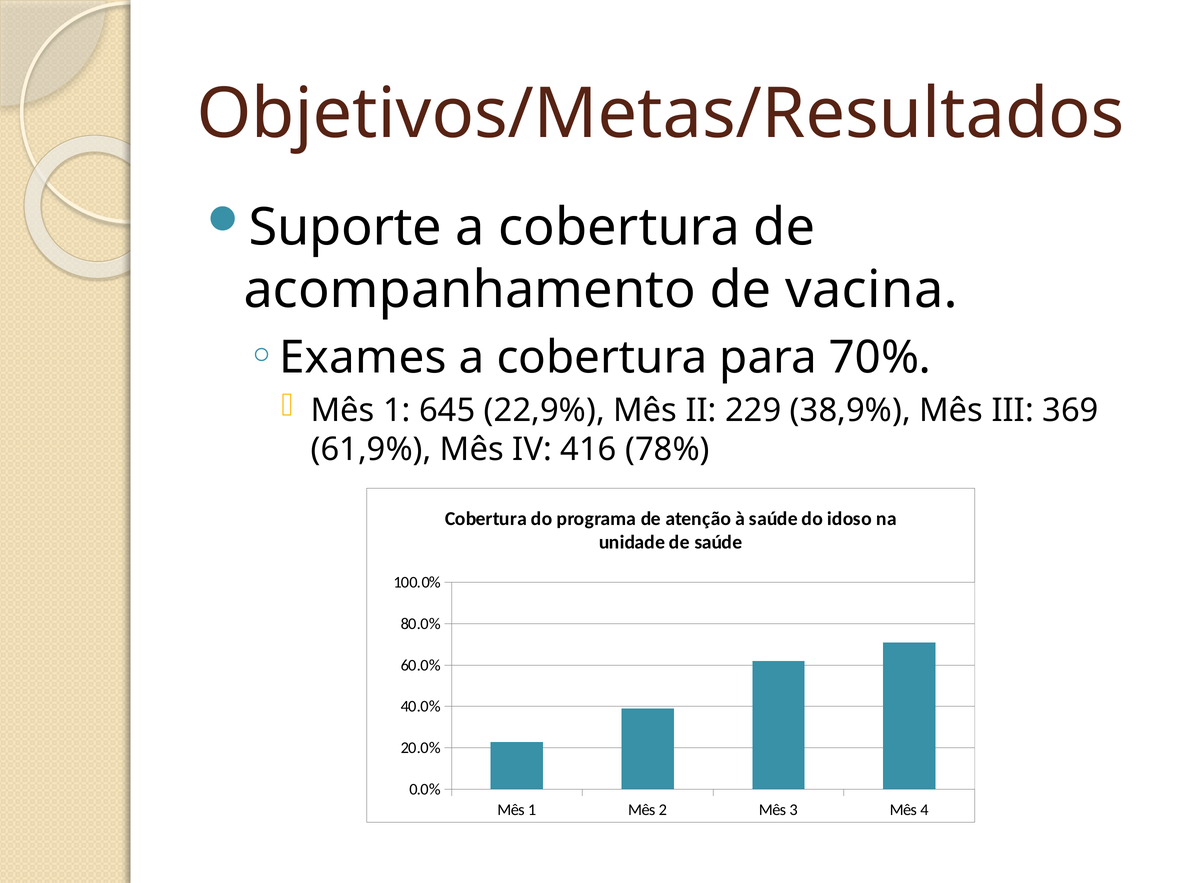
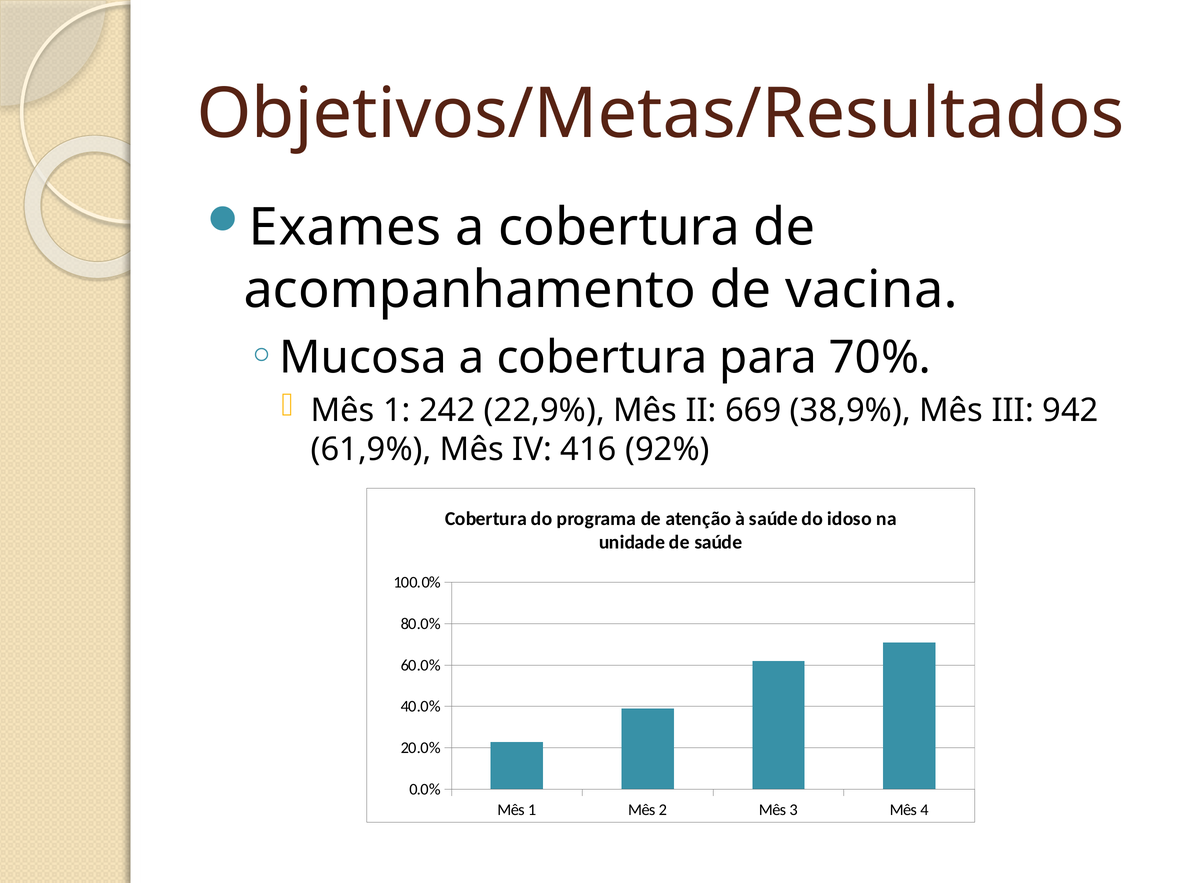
Suporte: Suporte -> Exames
Exames: Exames -> Mucosa
645: 645 -> 242
229: 229 -> 669
369: 369 -> 942
78%: 78% -> 92%
